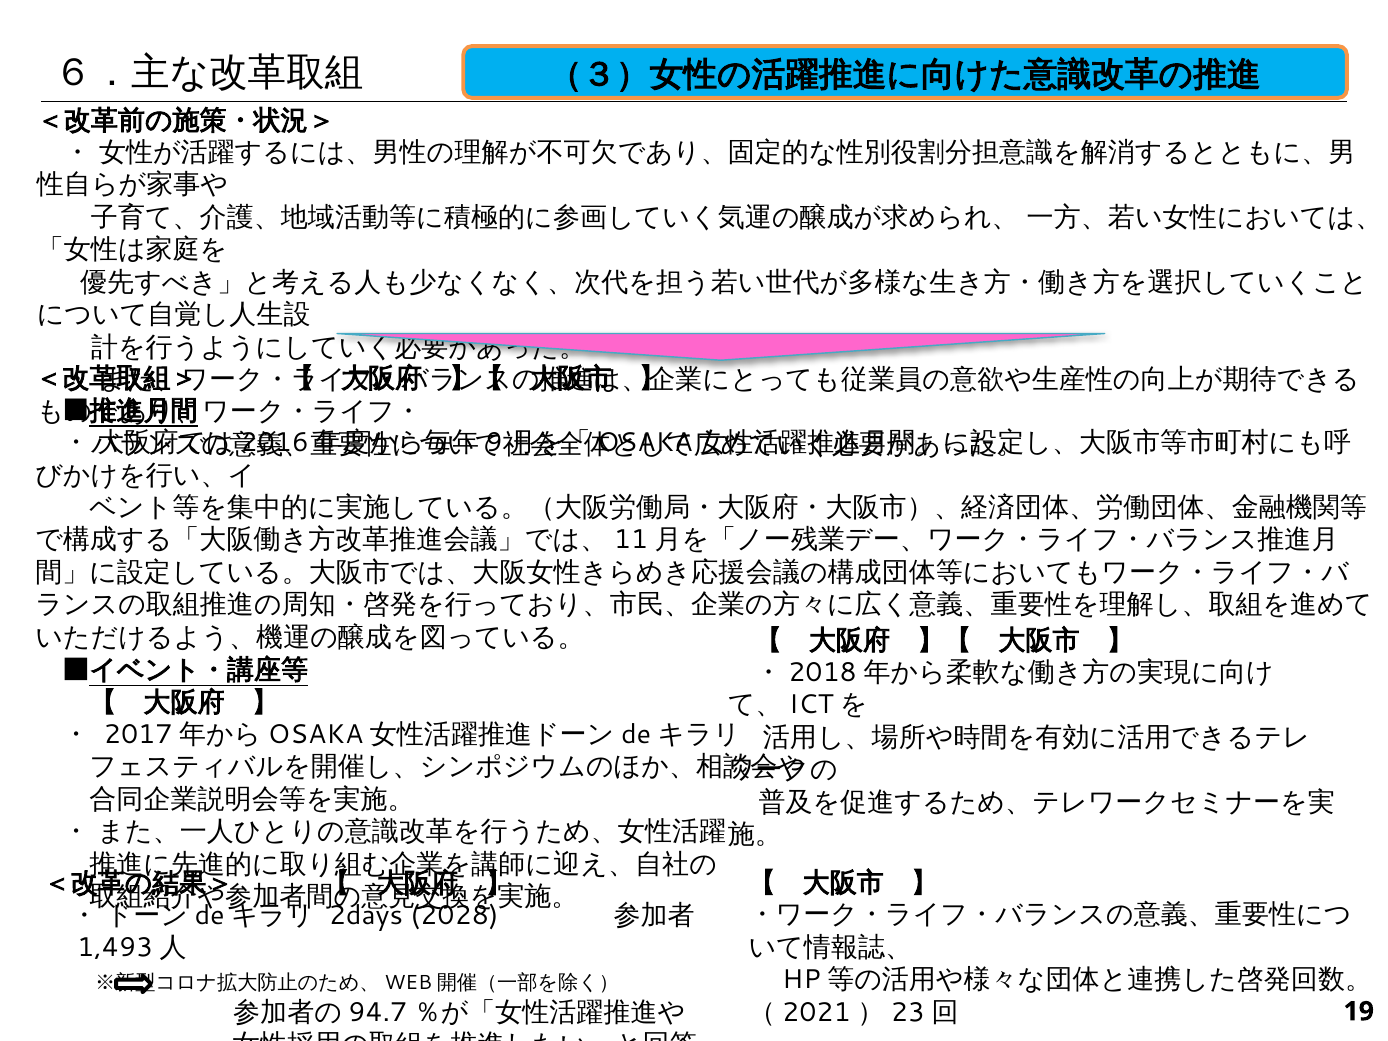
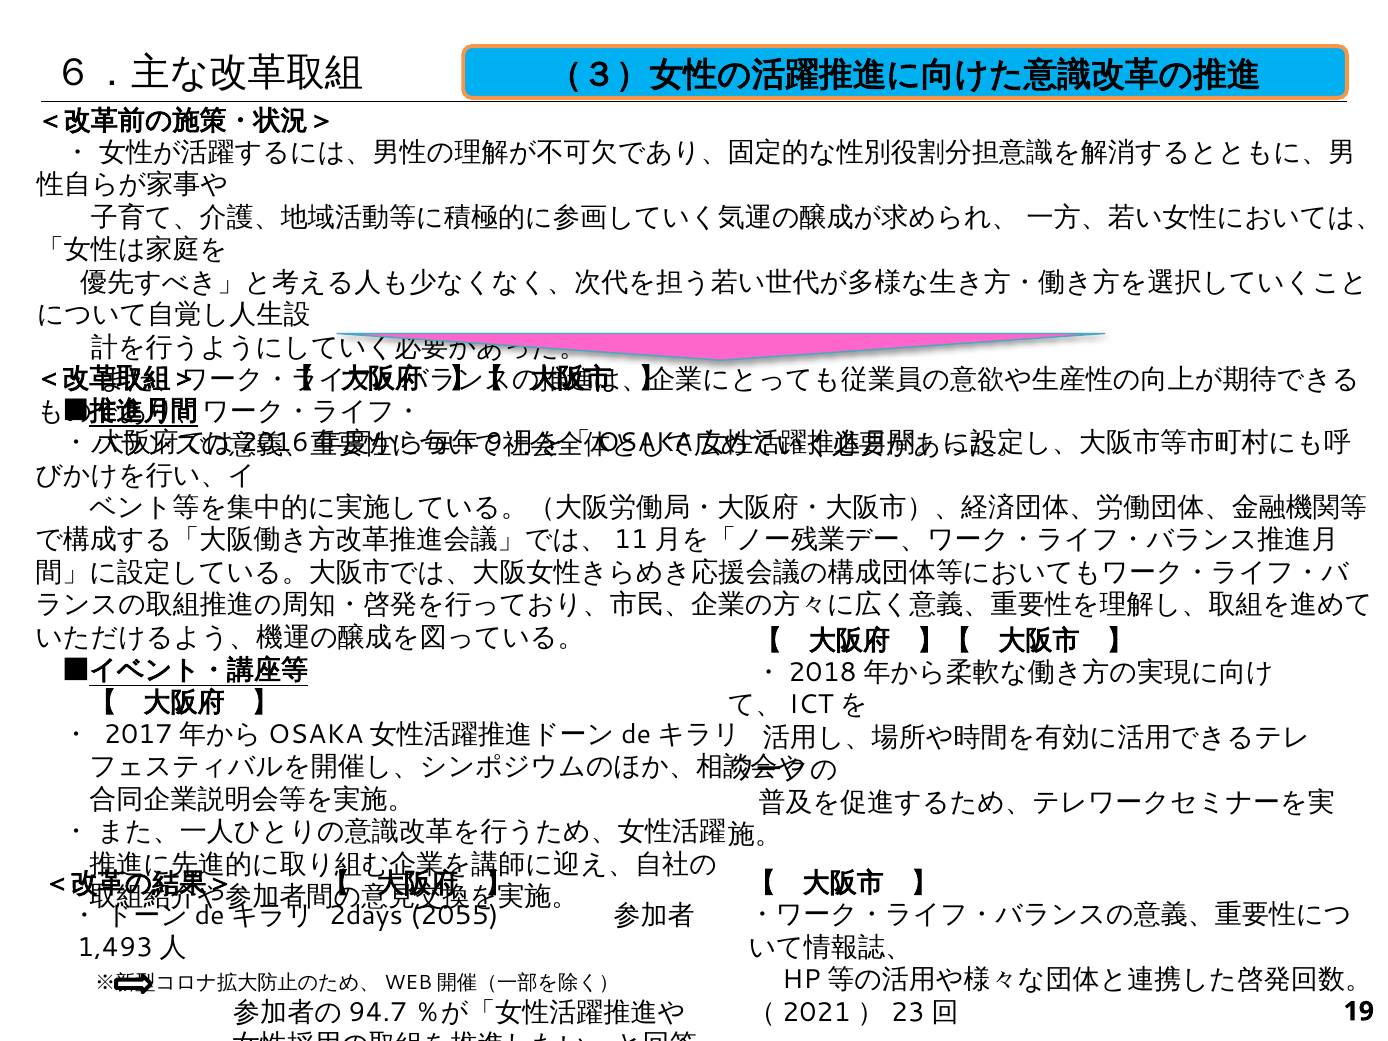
2028: 2028 -> 2055
